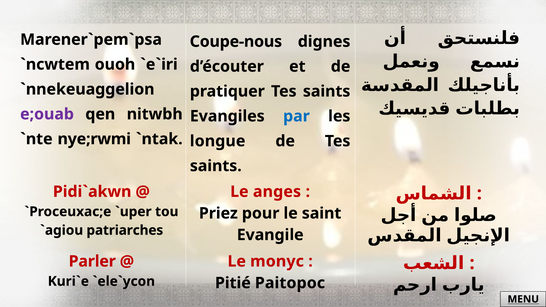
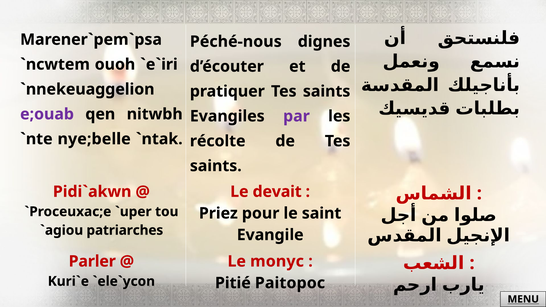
Coupe-nous: Coupe-nous -> Péché-nous
par colour: blue -> purple
nye;rwmi: nye;rwmi -> nye;belle
longue: longue -> récolte
anges: anges -> devait
